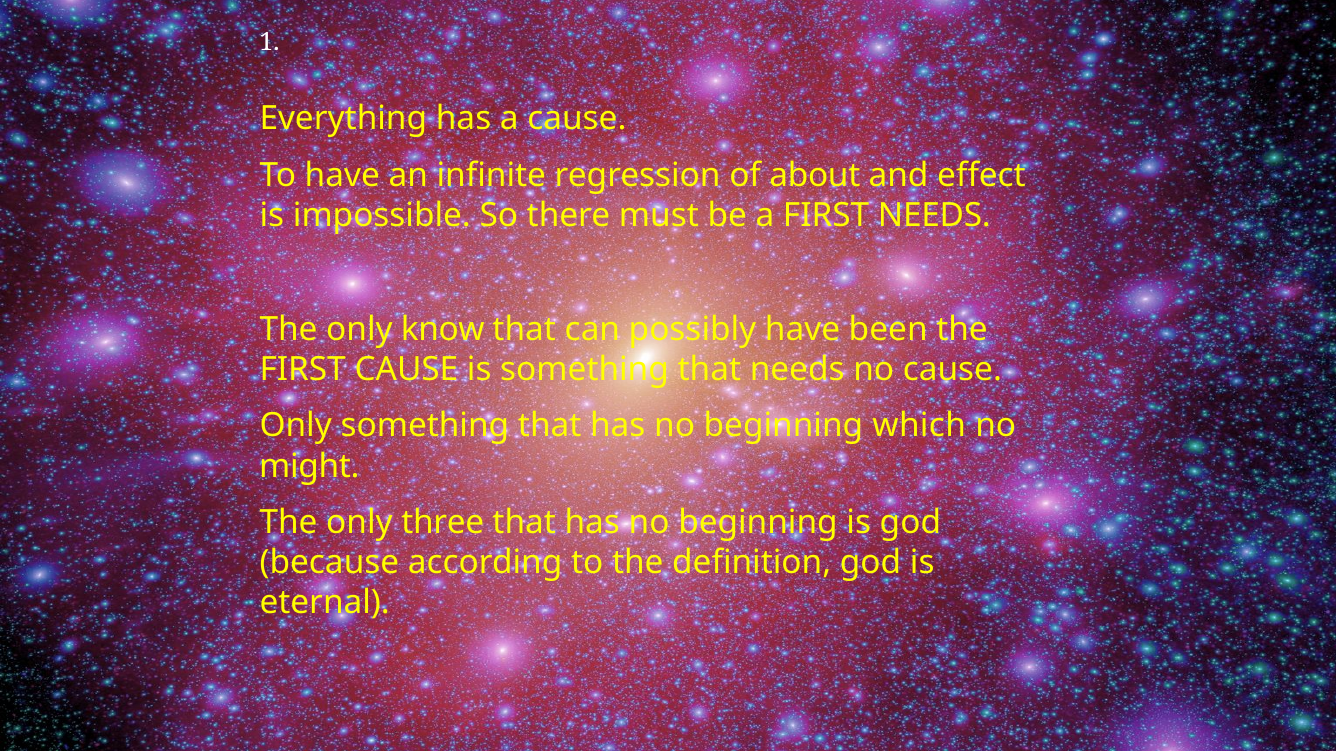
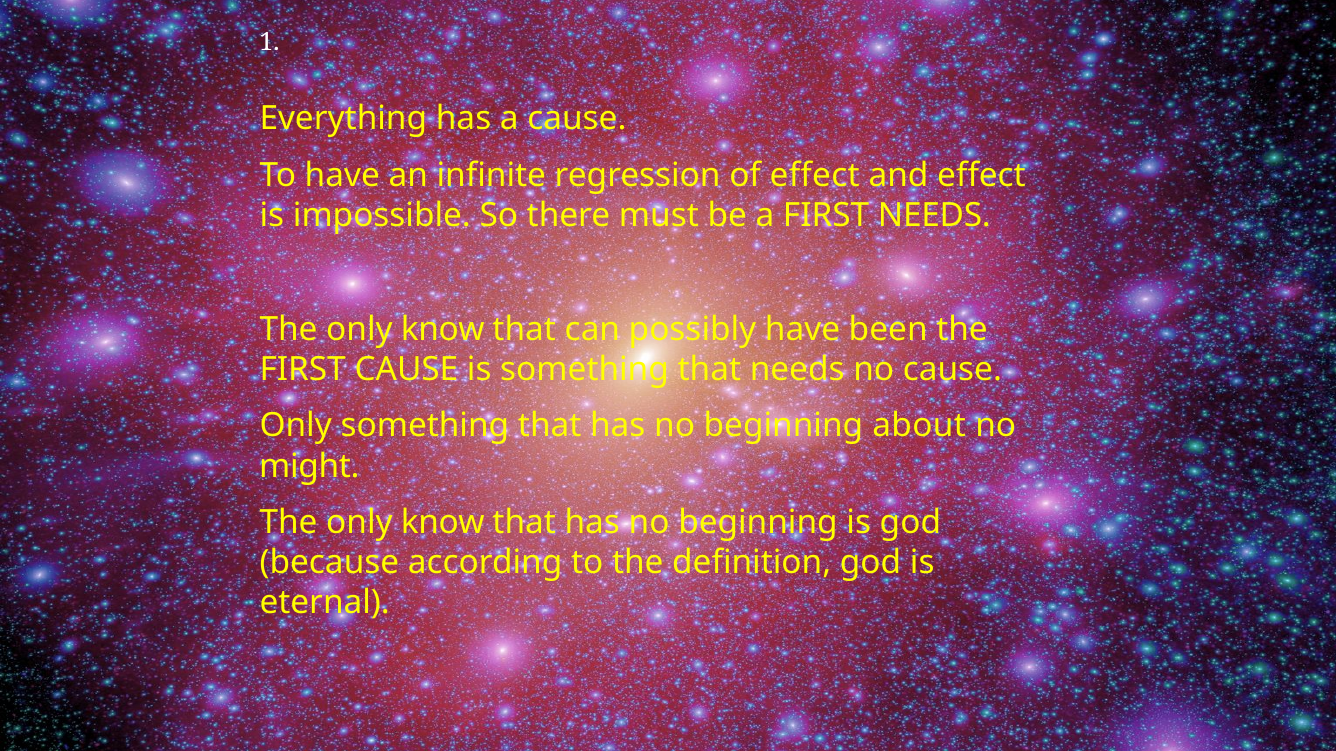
of about: about -> effect
which: which -> about
three at (443, 523): three -> know
